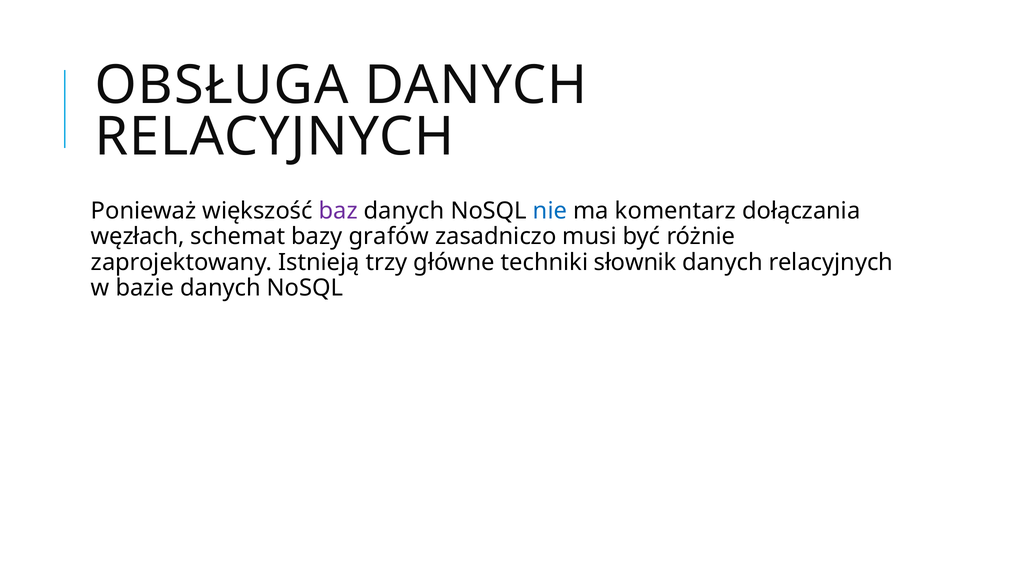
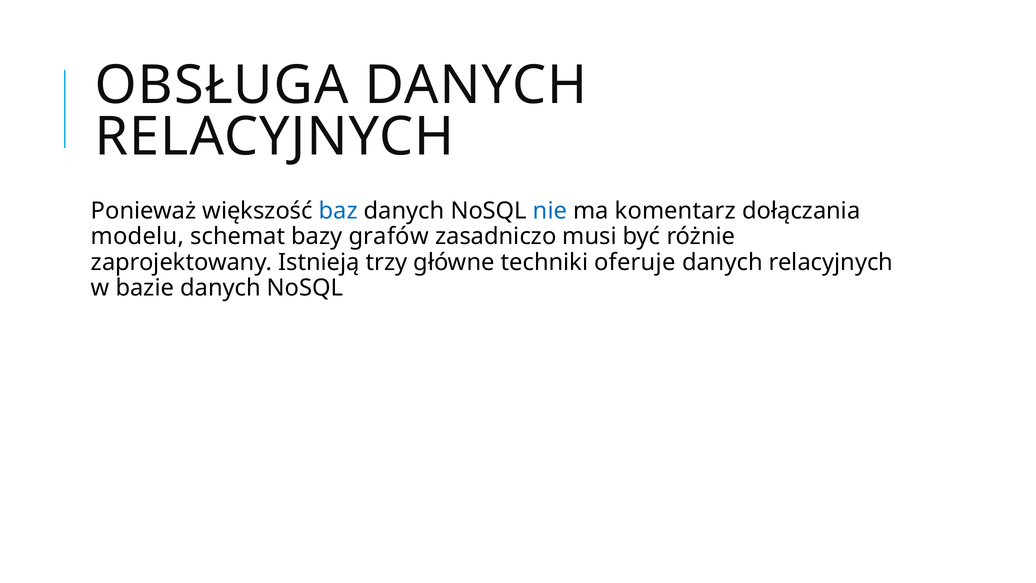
baz colour: purple -> blue
węzłach: węzłach -> modelu
słownik: słownik -> oferuje
